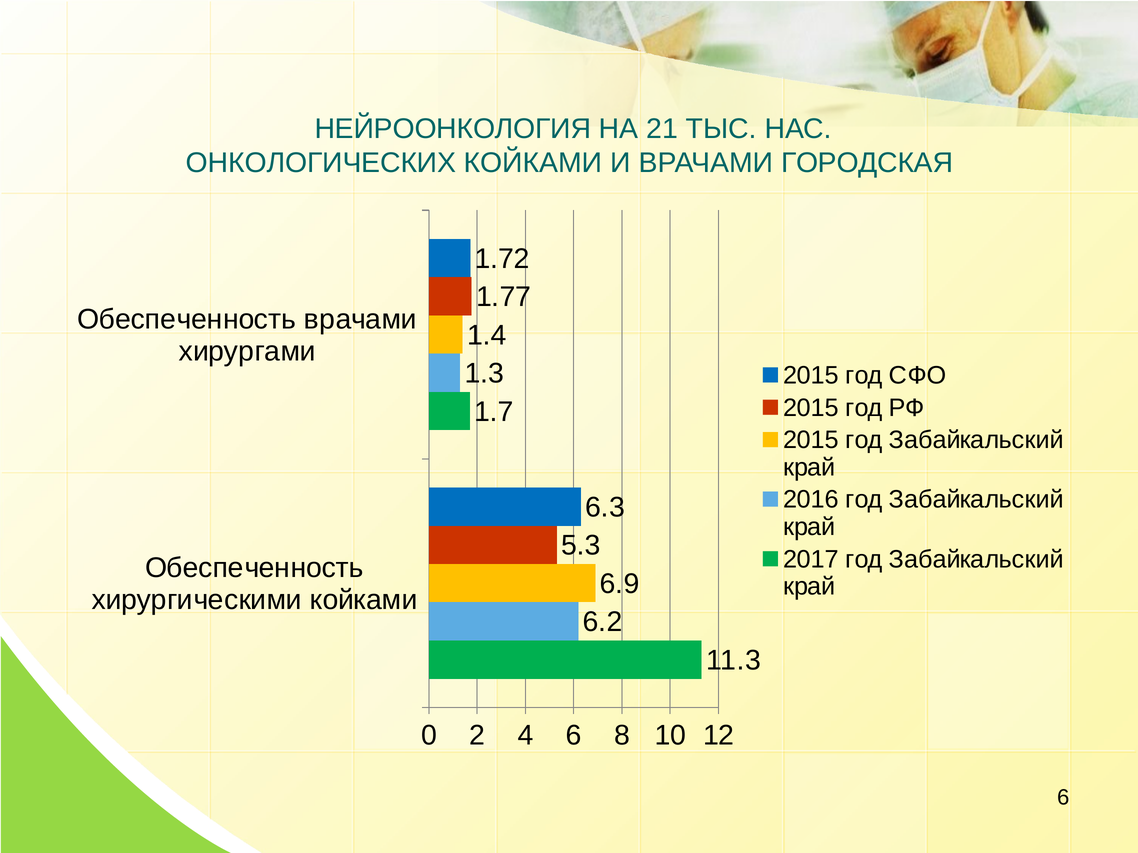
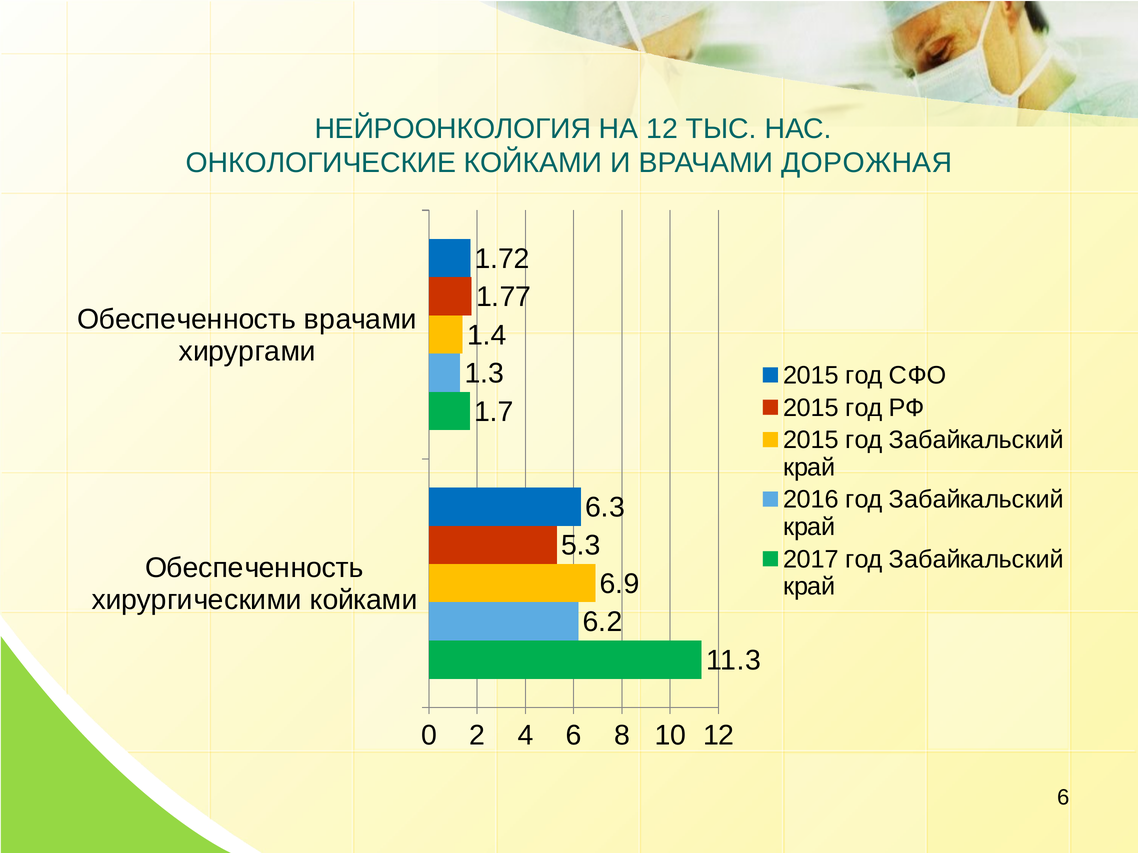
НА 21: 21 -> 12
ОНКОЛОГИЧЕСКИХ: ОНКОЛОГИЧЕСКИХ -> ОНКОЛОГИЧЕСКИЕ
ГОРОДСКАЯ: ГОРОДСКАЯ -> ДОРОЖНАЯ
